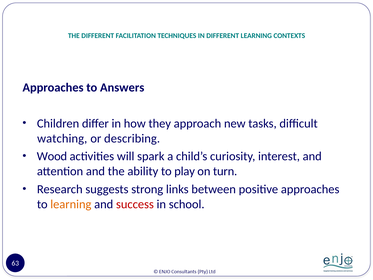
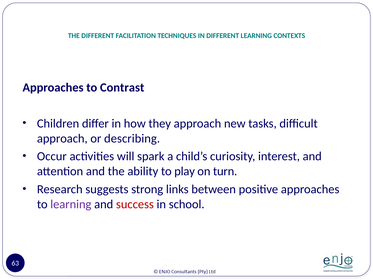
Answers: Answers -> Contrast
watching at (62, 138): watching -> approach
Wood: Wood -> Occur
learning at (71, 204) colour: orange -> purple
